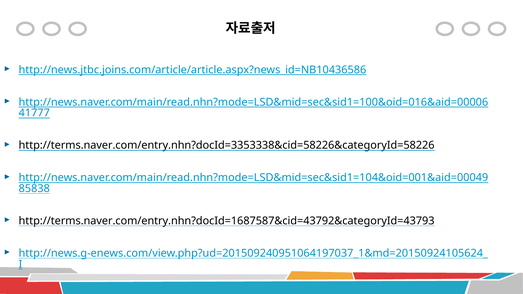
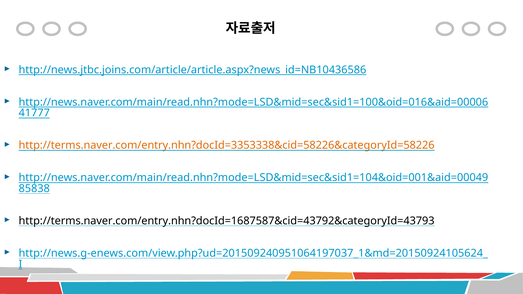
http://terms.naver.com/entry.nhn?docId=3353338&cid=58226&categoryId=58226 colour: black -> orange
